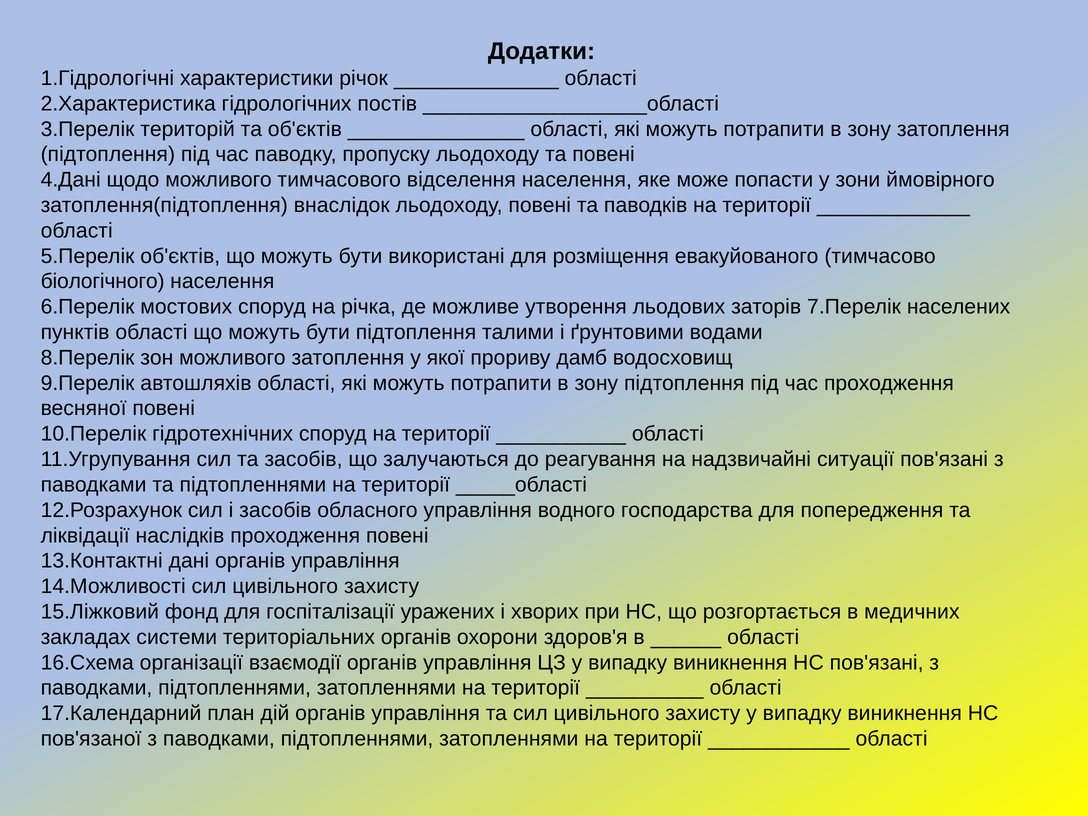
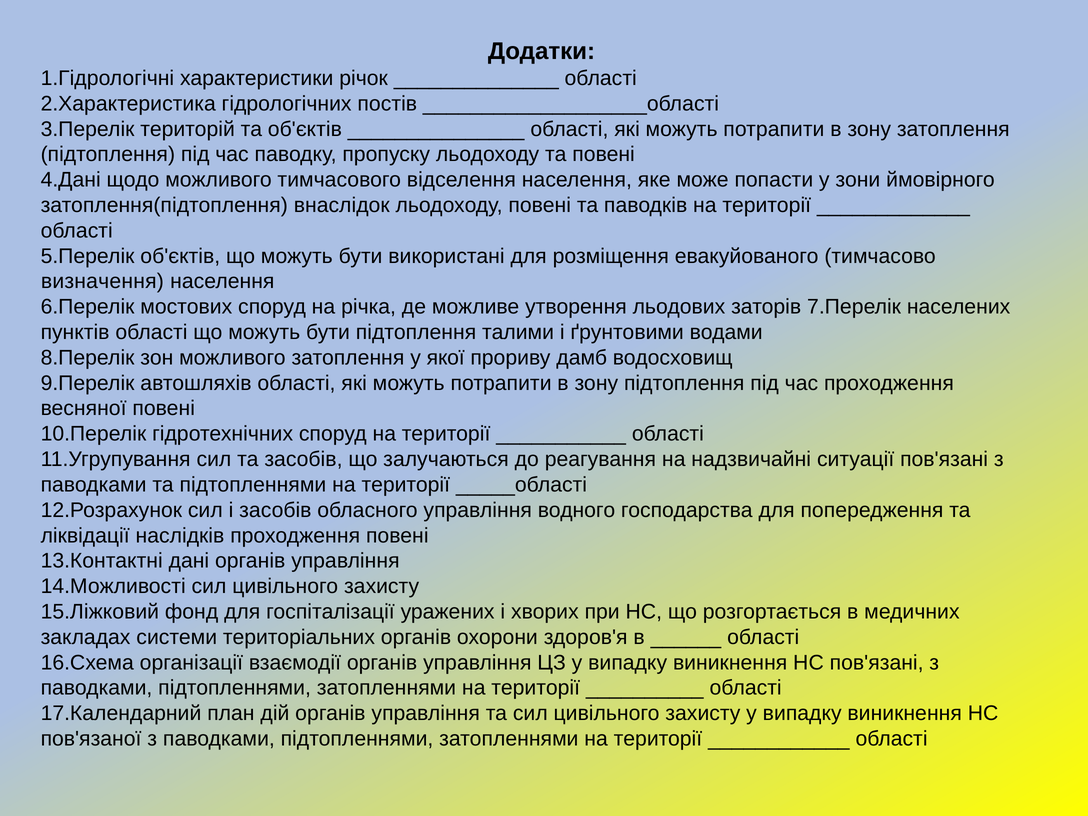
біологічного: біологічного -> визначення
